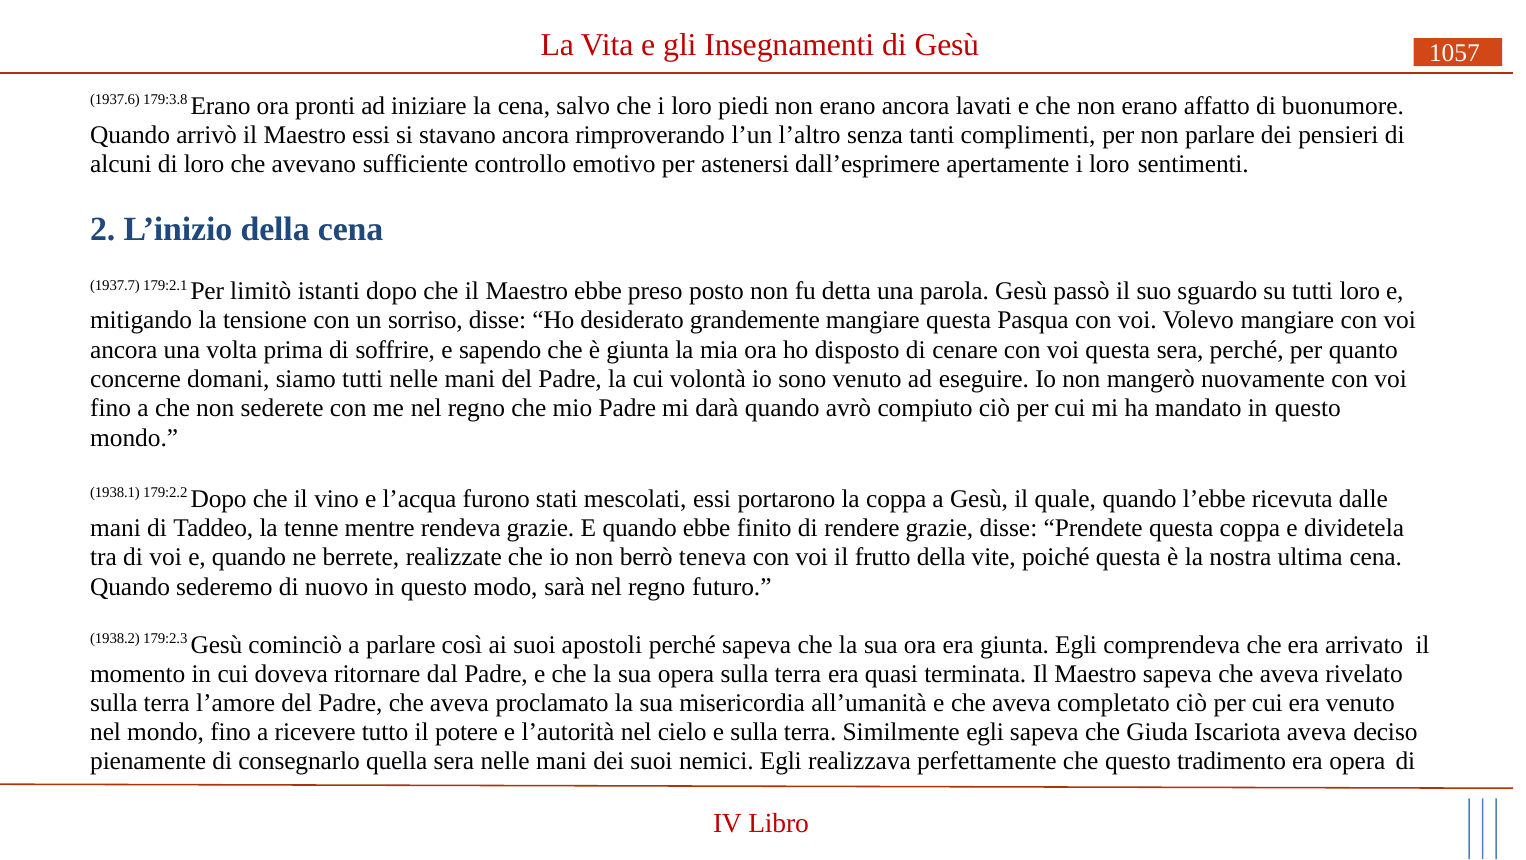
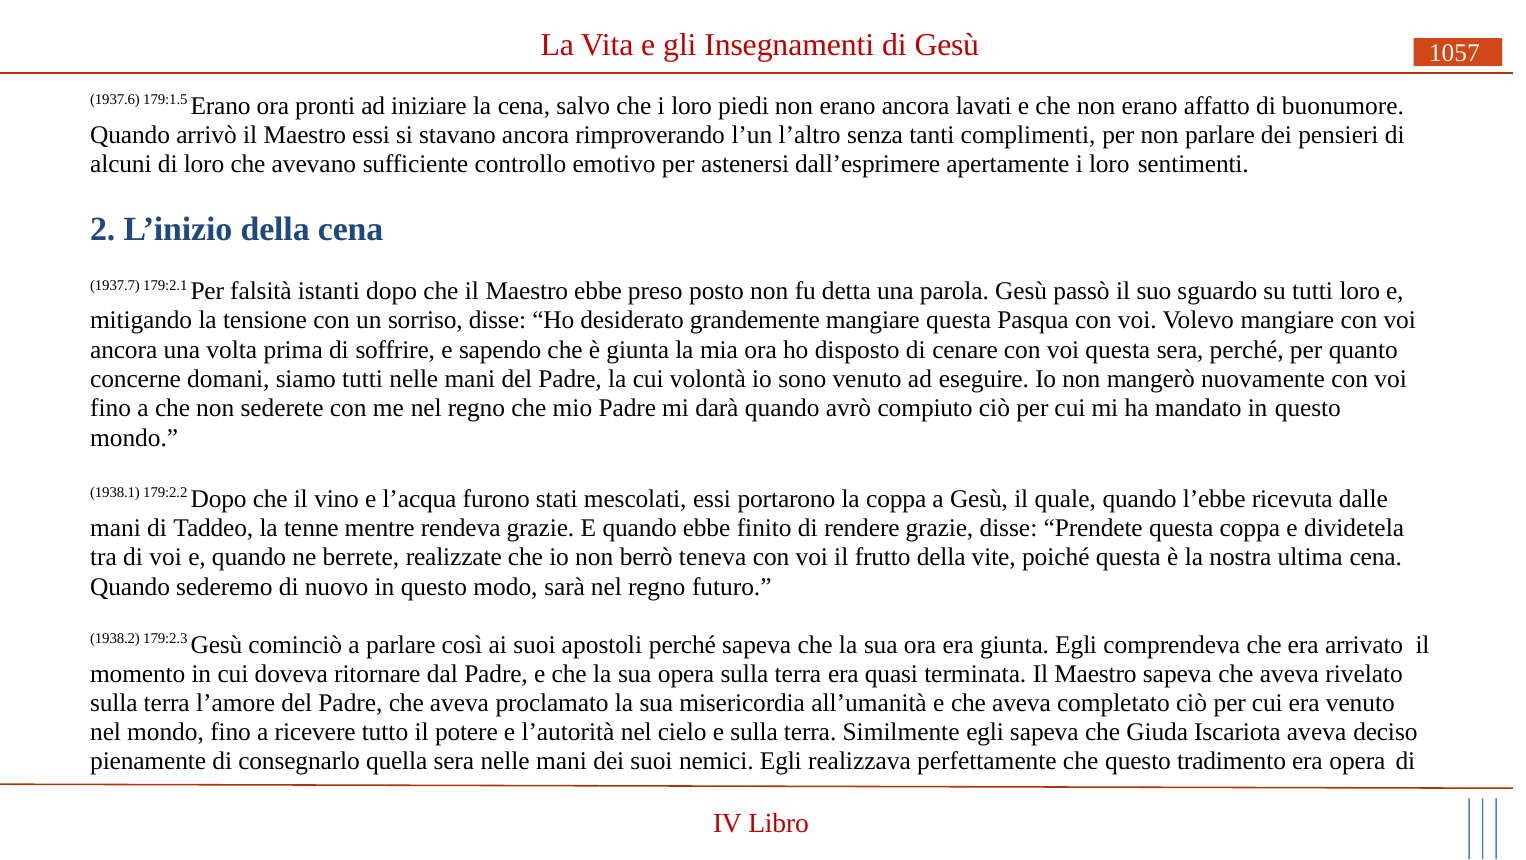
179:3.8: 179:3.8 -> 179:1.5
limitò: limitò -> falsità
